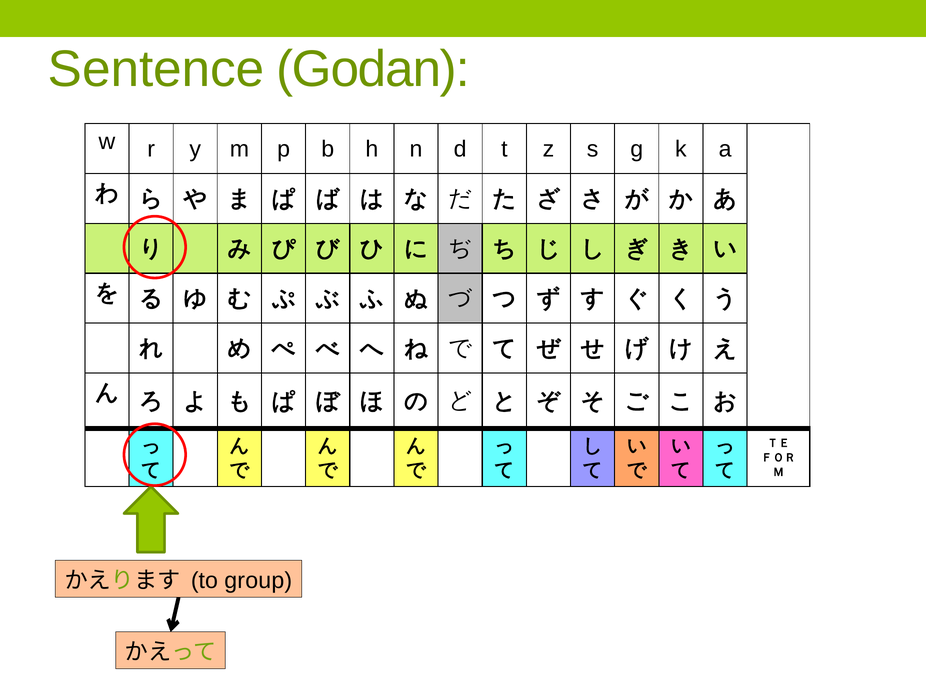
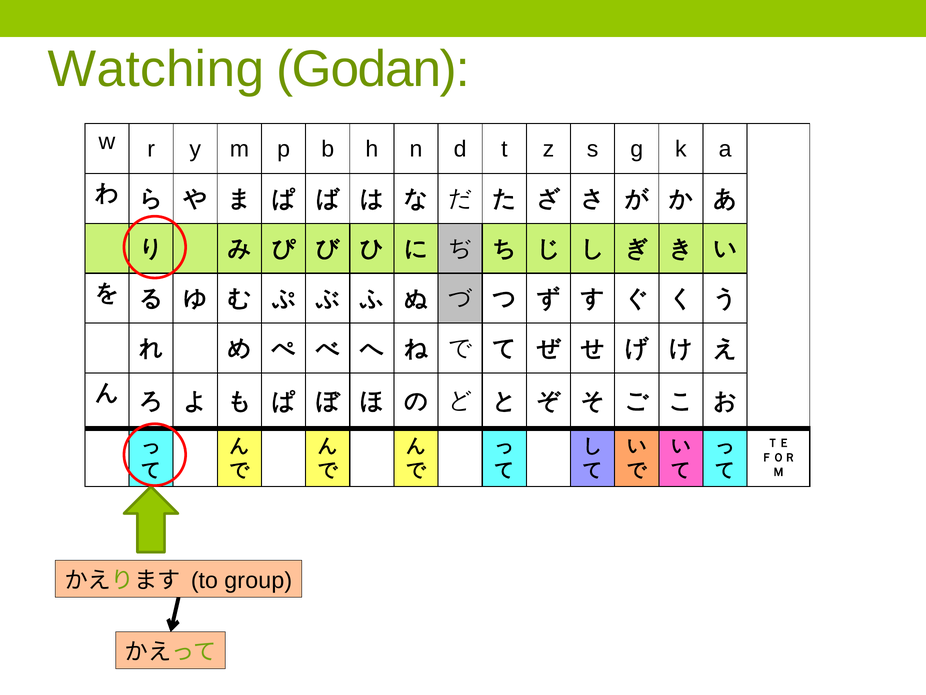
Sentence: Sentence -> Watching
